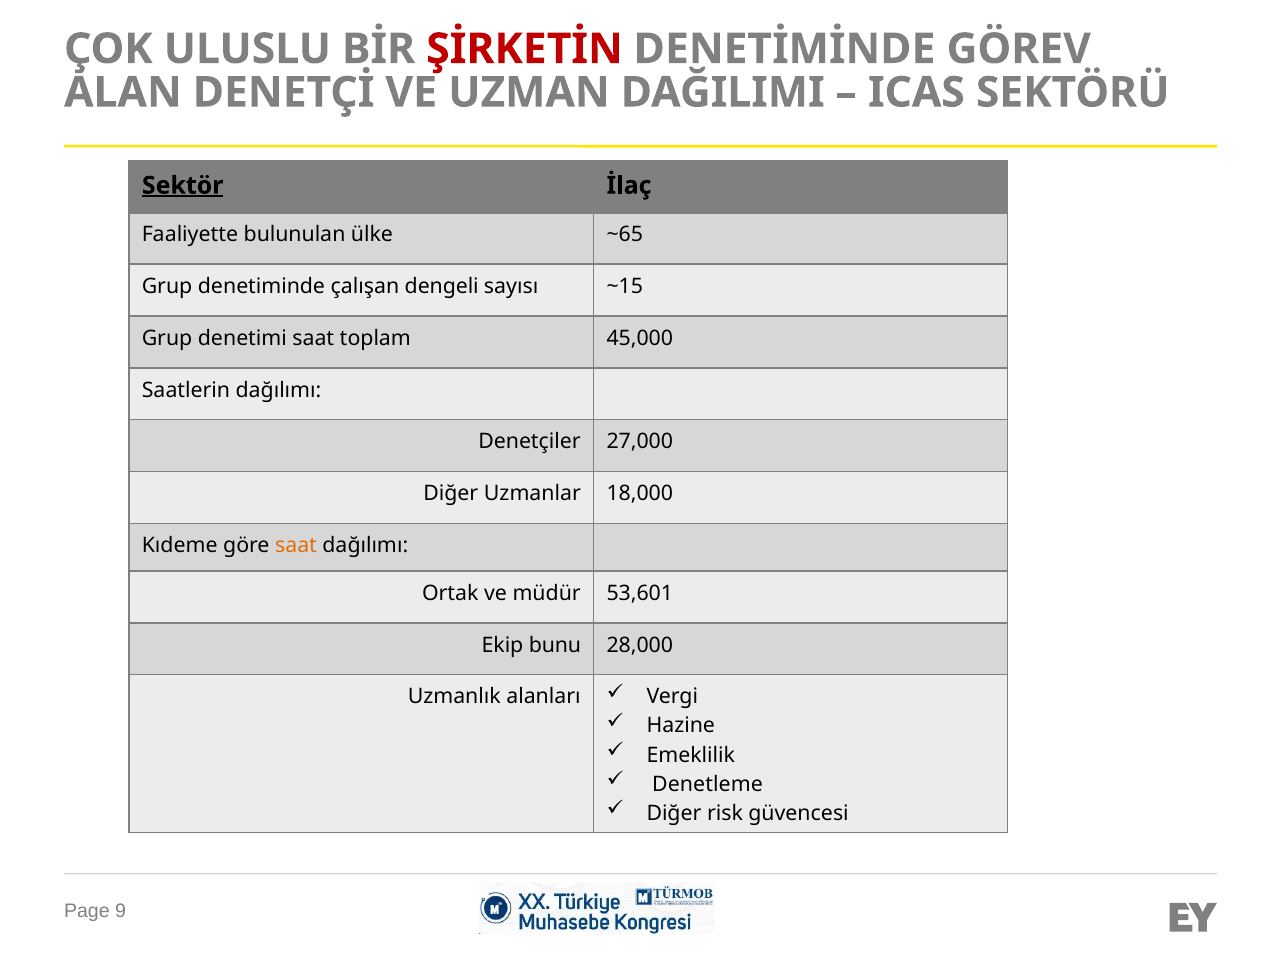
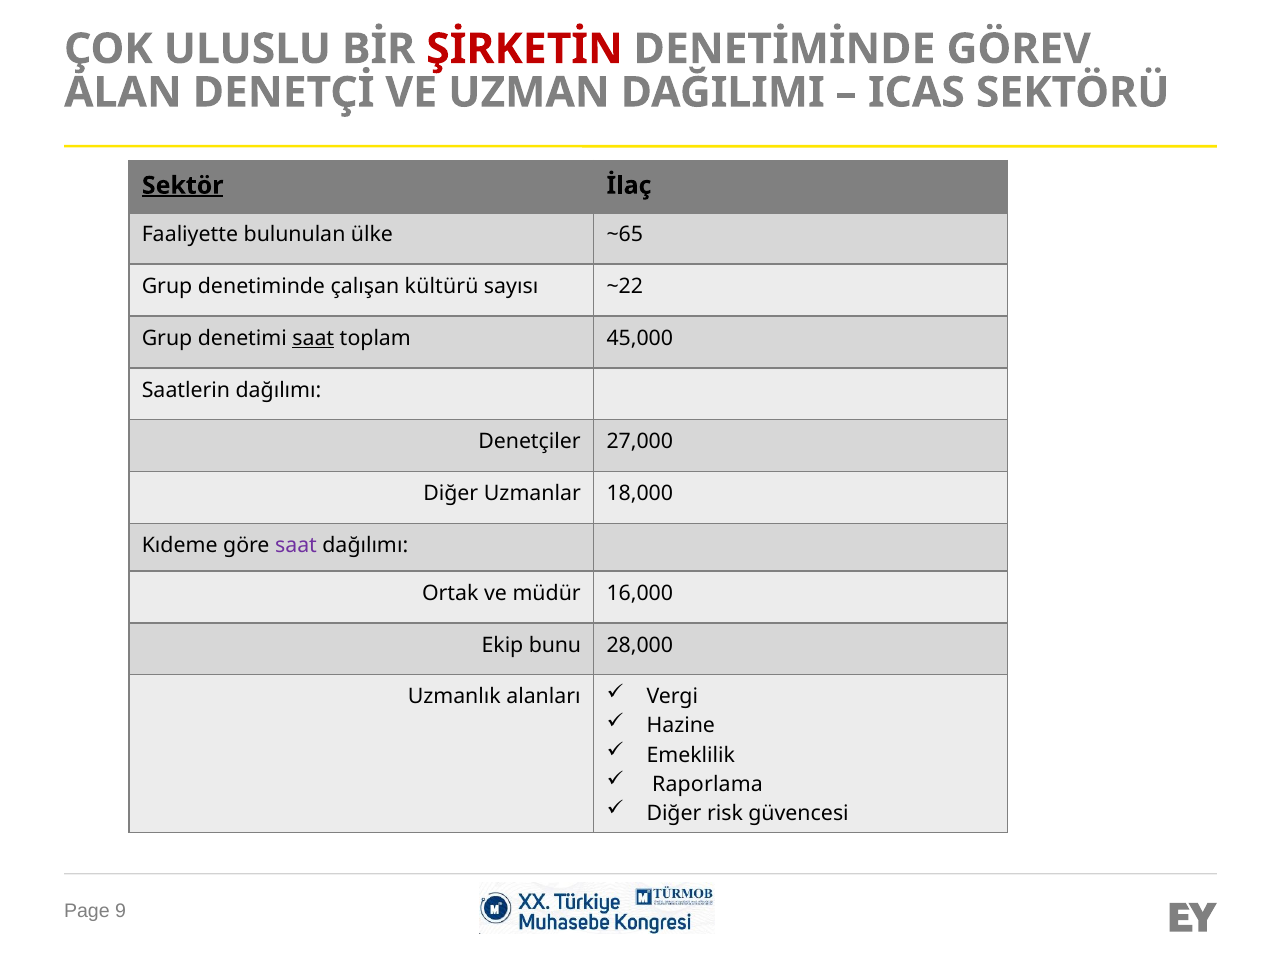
dengeli: dengeli -> kültürü
~15: ~15 -> ~22
saat at (313, 338) underline: none -> present
saat at (296, 546) colour: orange -> purple
53,601: 53,601 -> 16,000
Denetleme: Denetleme -> Raporlama
